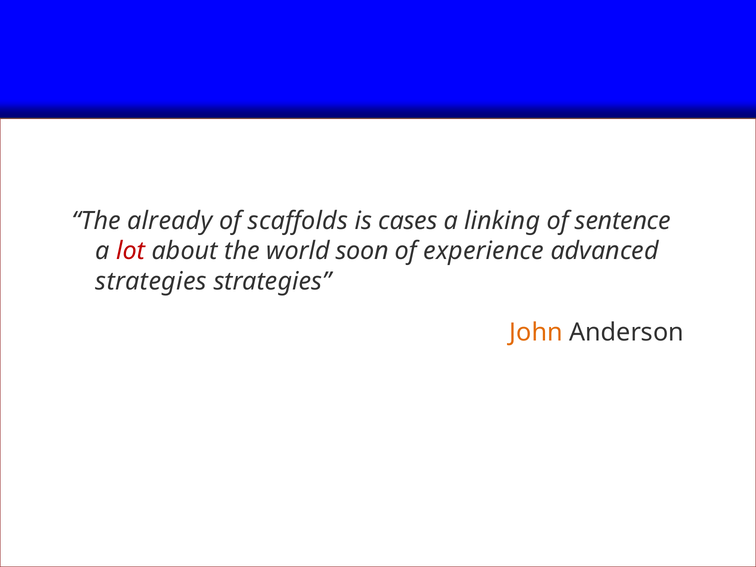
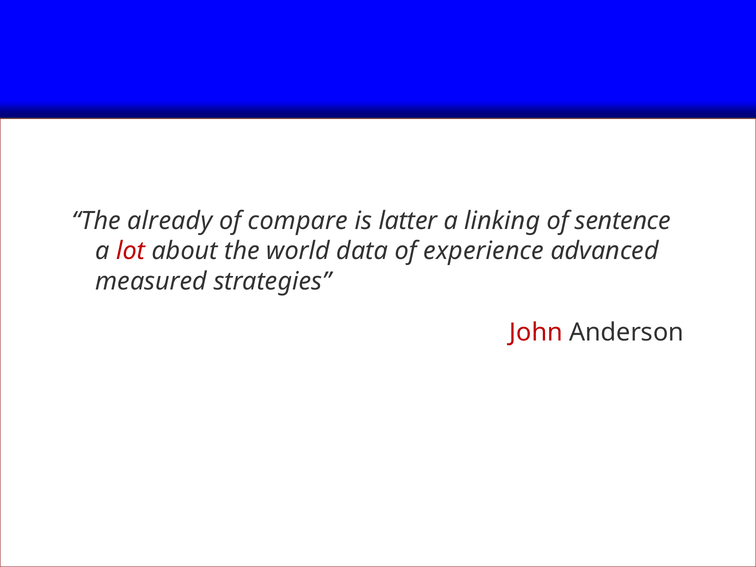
scaffolds: scaffolds -> compare
cases: cases -> latter
soon: soon -> data
strategies at (151, 281): strategies -> measured
John colour: orange -> red
